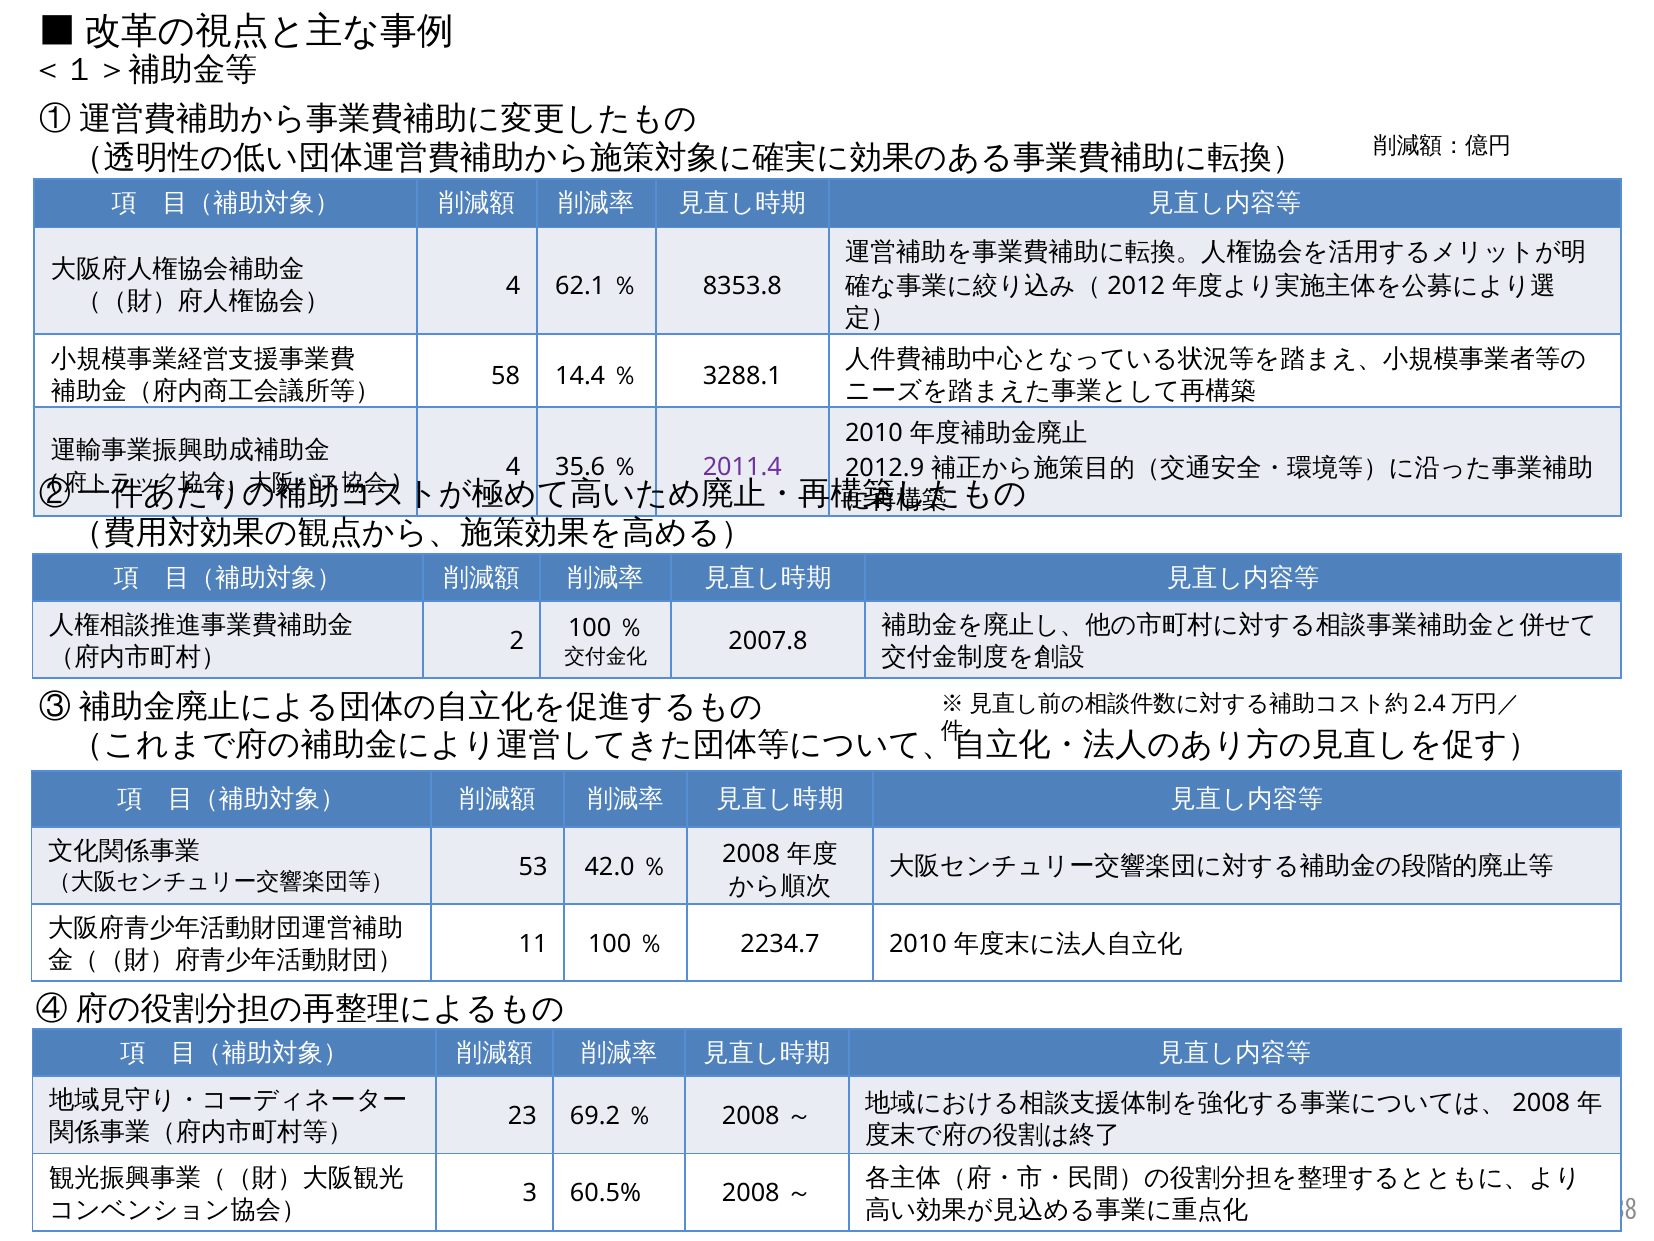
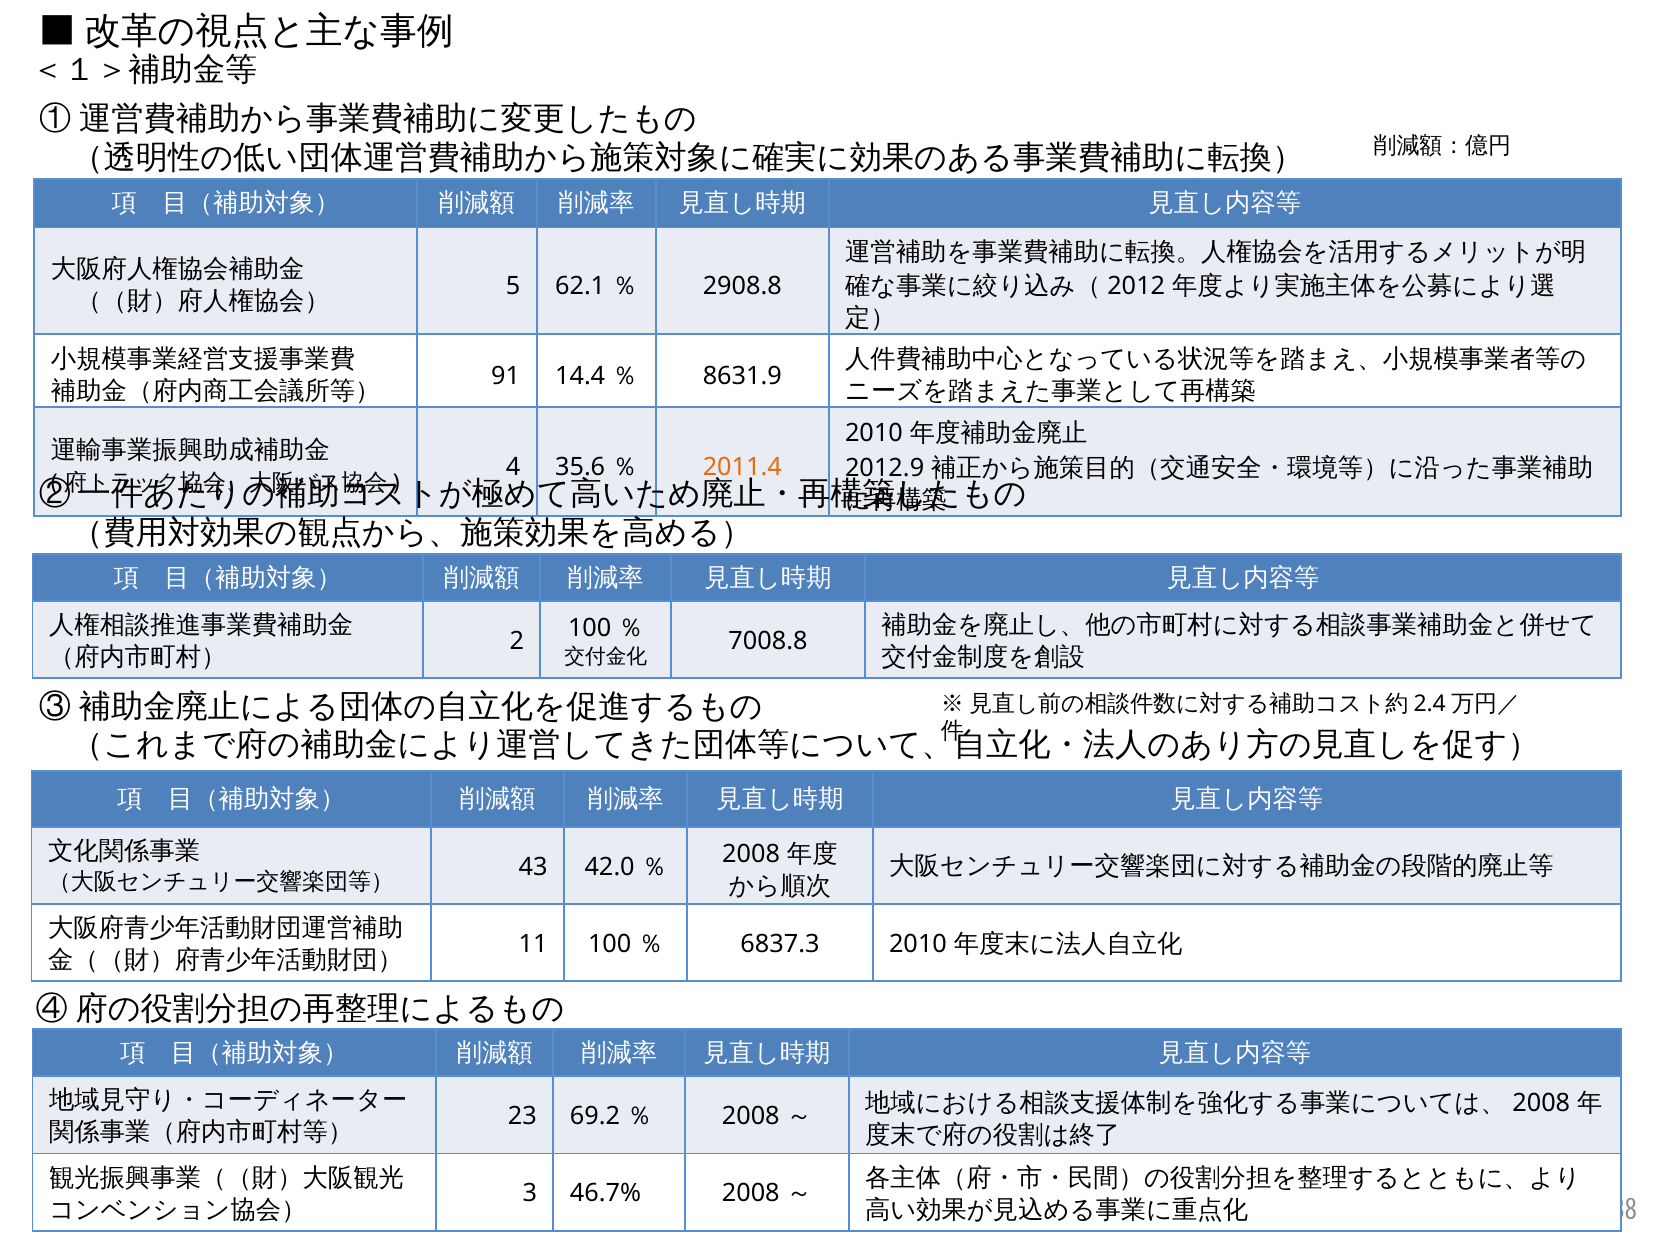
4 at (513, 286): 4 -> 5
8353.8: 8353.8 -> 2908.8
58: 58 -> 91
3288.1: 3288.1 -> 8631.9
2011.4 colour: purple -> orange
2007.8: 2007.8 -> 7008.8
53: 53 -> 43
2234.7: 2234.7 -> 6837.3
60.5%: 60.5% -> 46.7%
